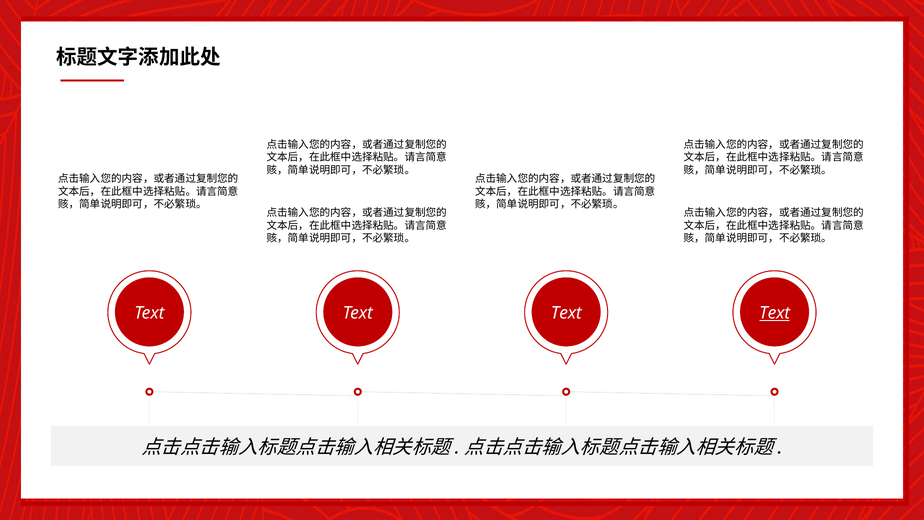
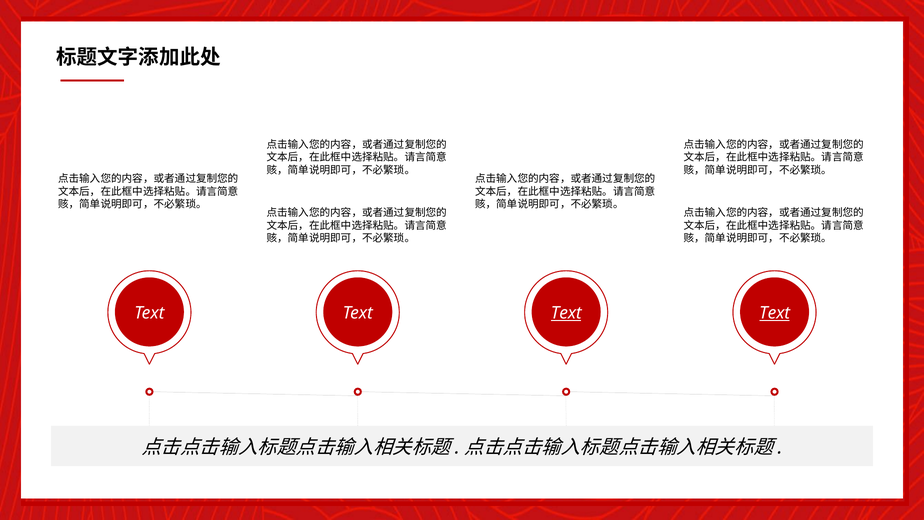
Text at (566, 313) underline: none -> present
